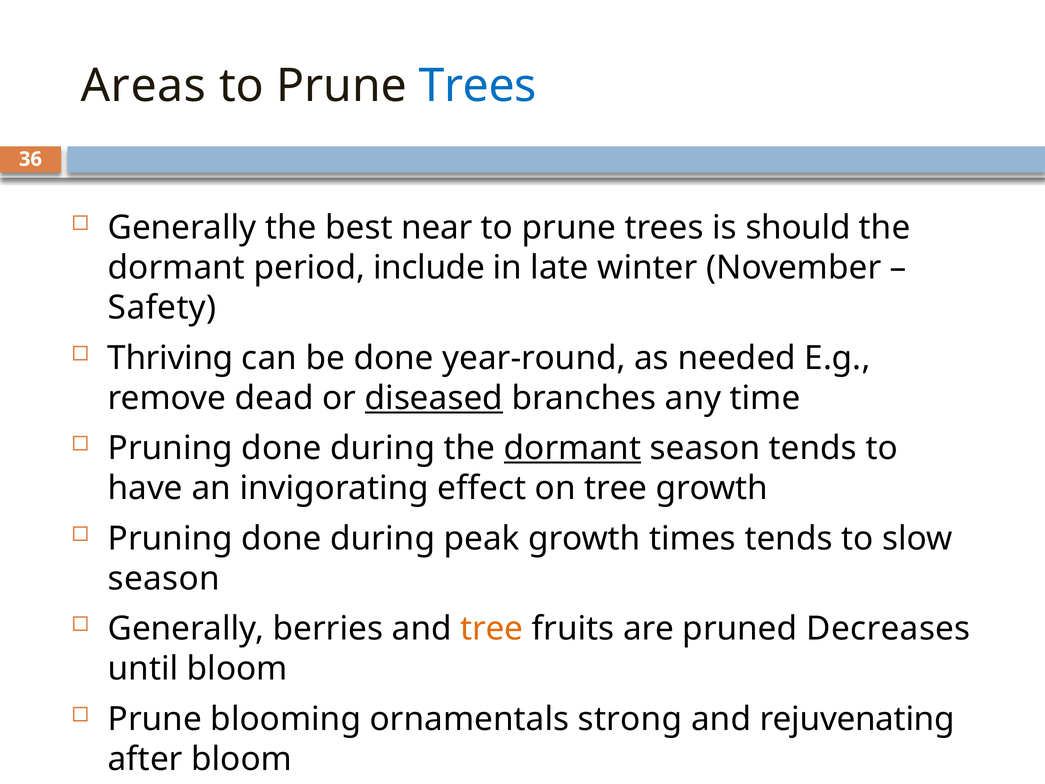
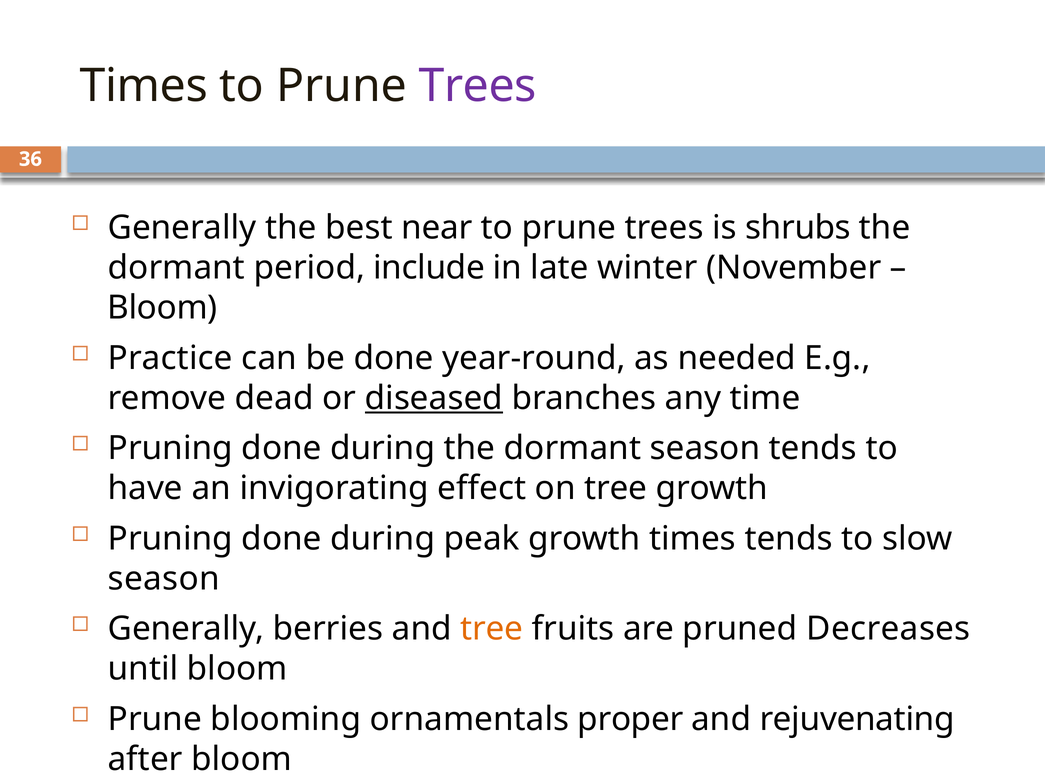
Areas at (143, 86): Areas -> Times
Trees at (478, 86) colour: blue -> purple
should: should -> shrubs
Safety at (162, 308): Safety -> Bloom
Thriving: Thriving -> Practice
dormant at (573, 448) underline: present -> none
strong: strong -> proper
